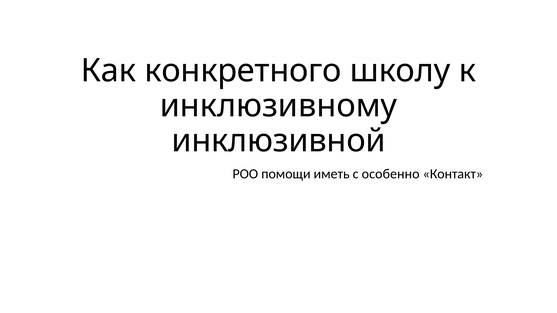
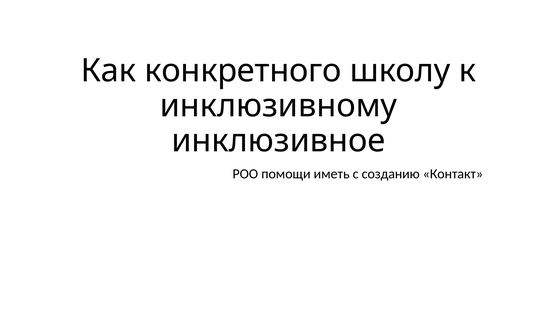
инклюзивной: инклюзивной -> инклюзивное
особенно: особенно -> созданию
